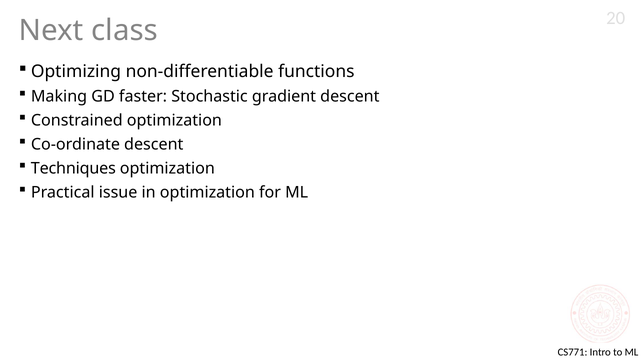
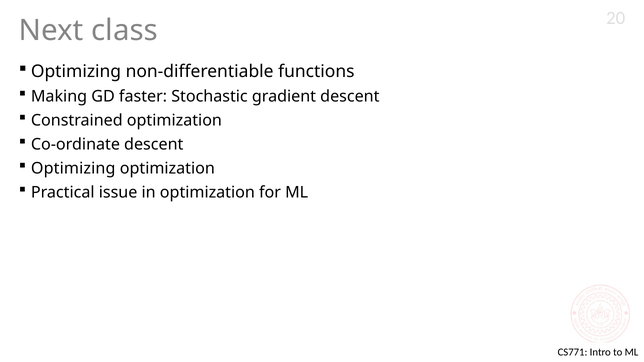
Techniques at (73, 169): Techniques -> Optimizing
